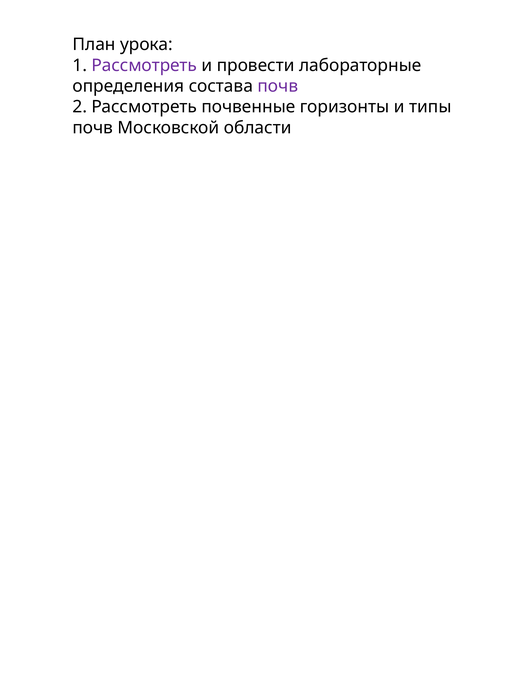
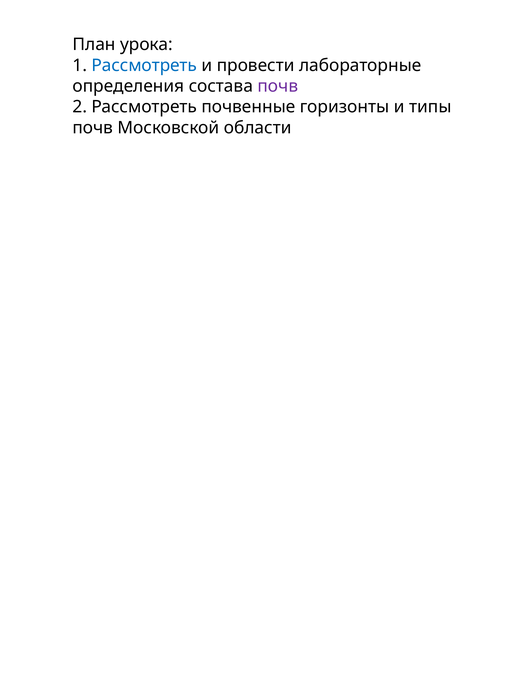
Рассмотреть at (144, 65) colour: purple -> blue
